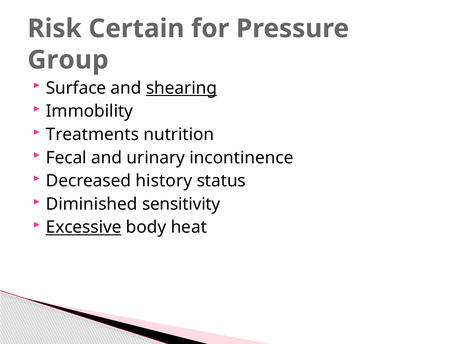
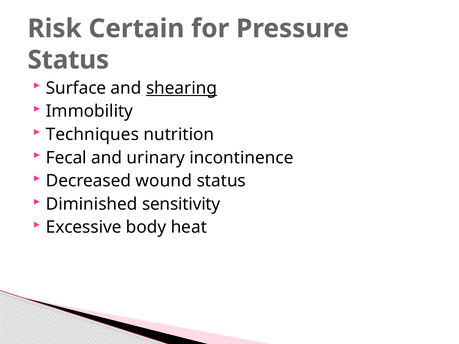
Group at (68, 60): Group -> Status
Treatments: Treatments -> Techniques
history: history -> wound
Excessive underline: present -> none
